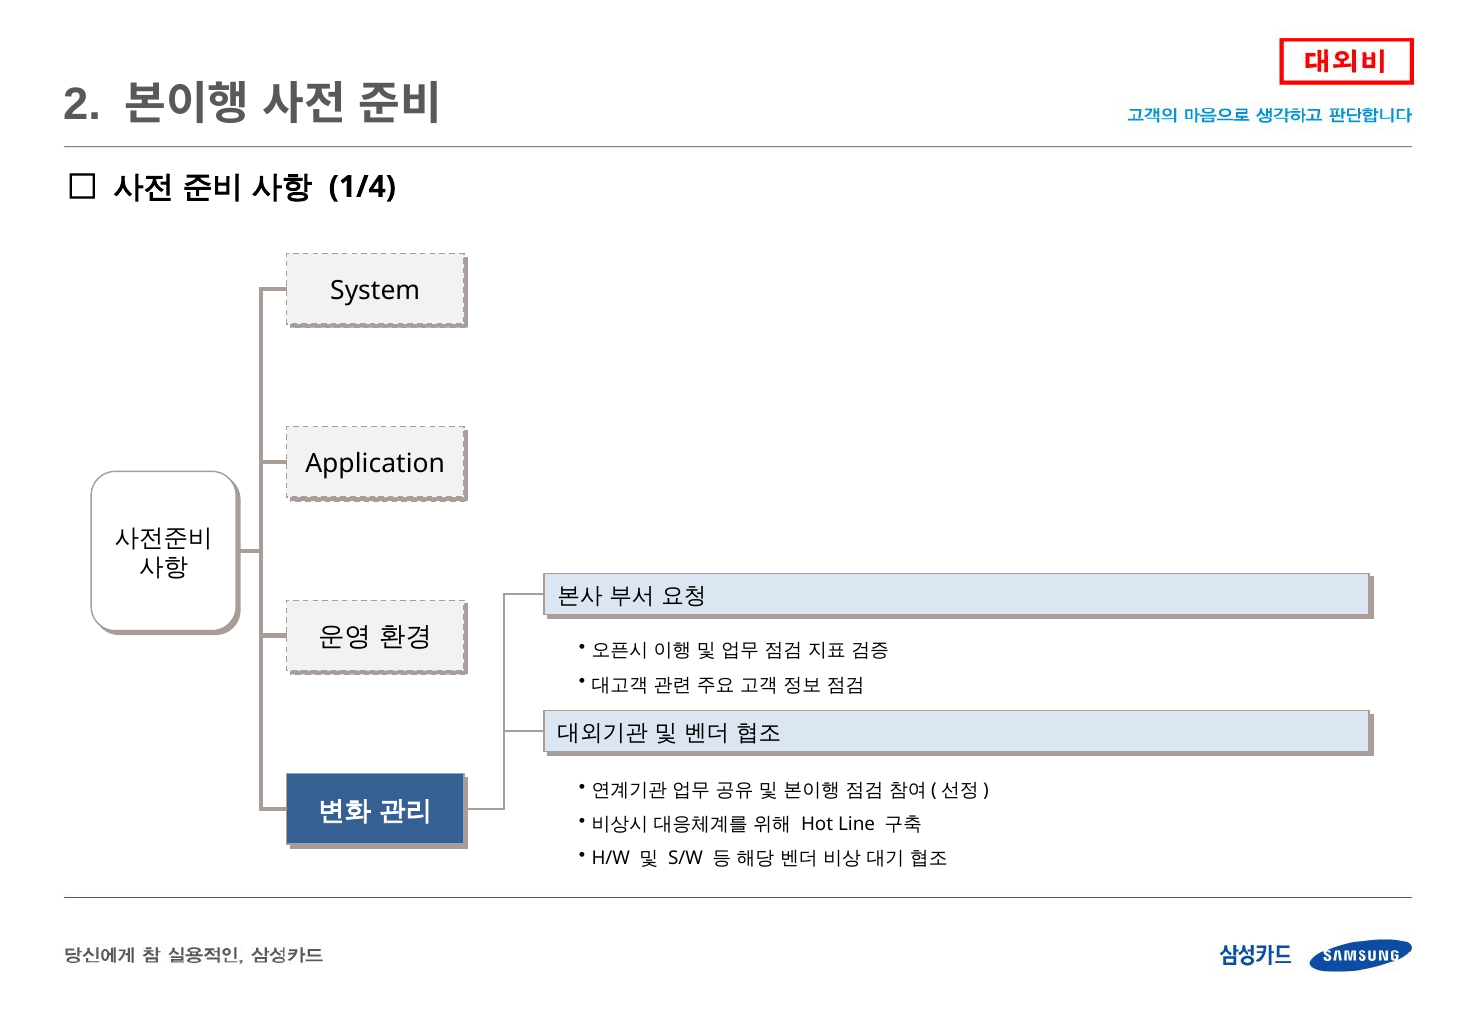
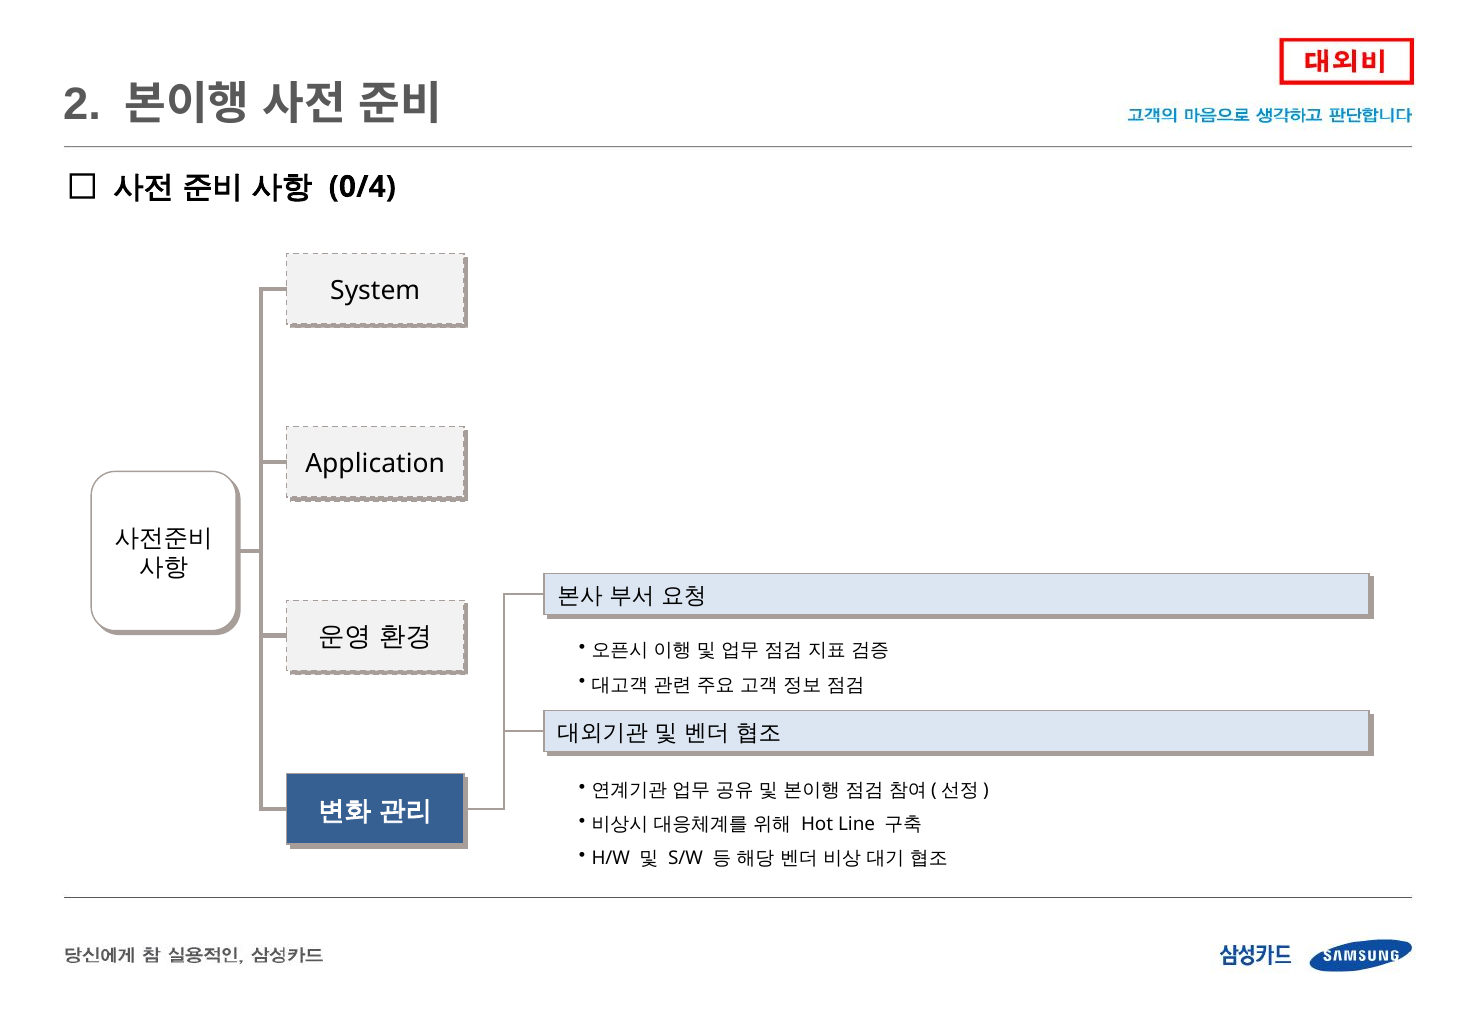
1/4: 1/4 -> 0/4
